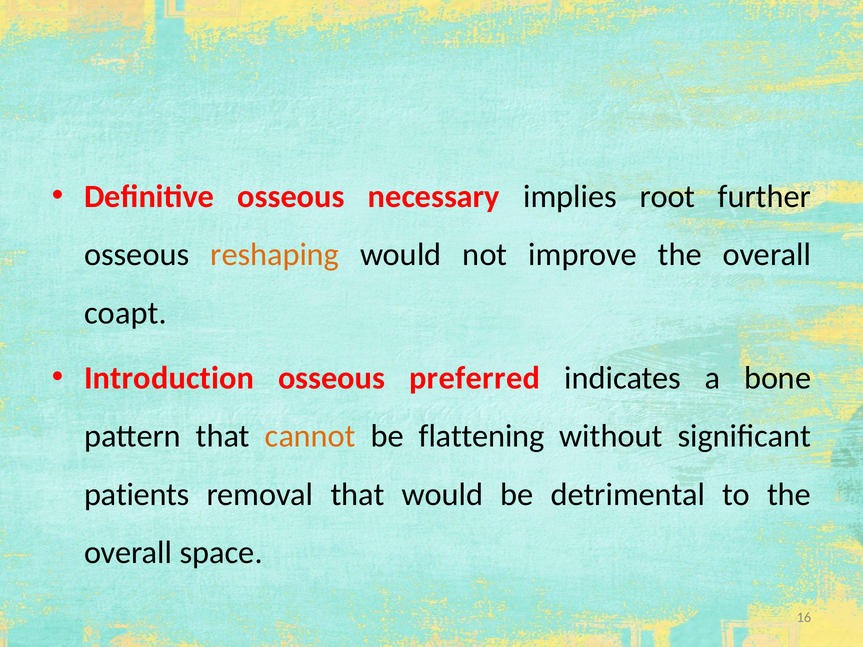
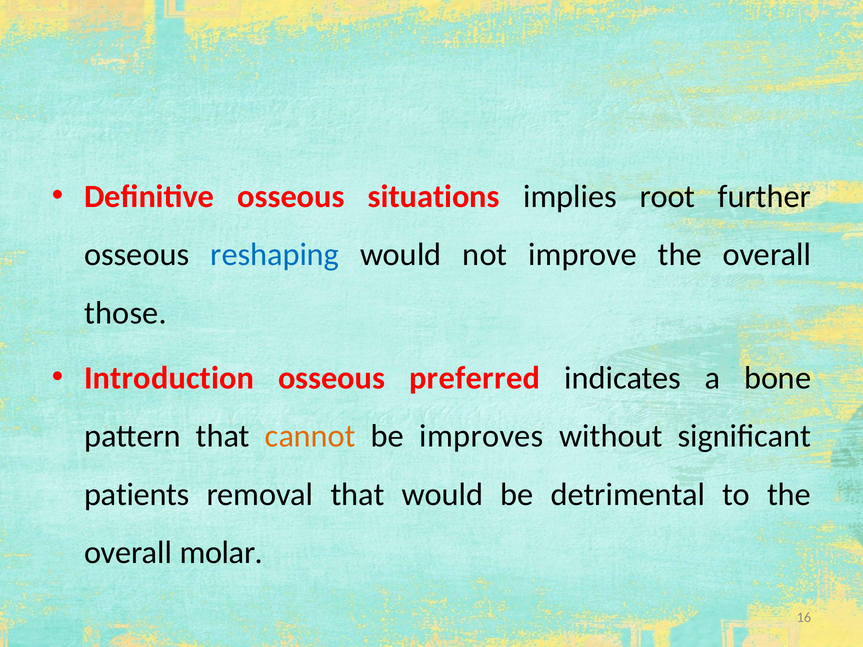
necessary: necessary -> situations
reshaping colour: orange -> blue
coapt: coapt -> those
flattening: flattening -> improves
space: space -> molar
